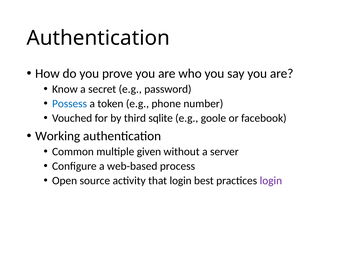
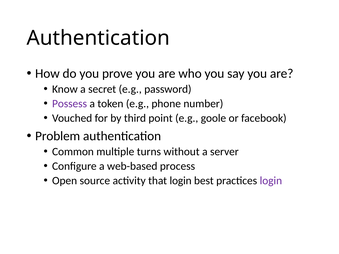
Possess colour: blue -> purple
sqlite: sqlite -> point
Working: Working -> Problem
given: given -> turns
